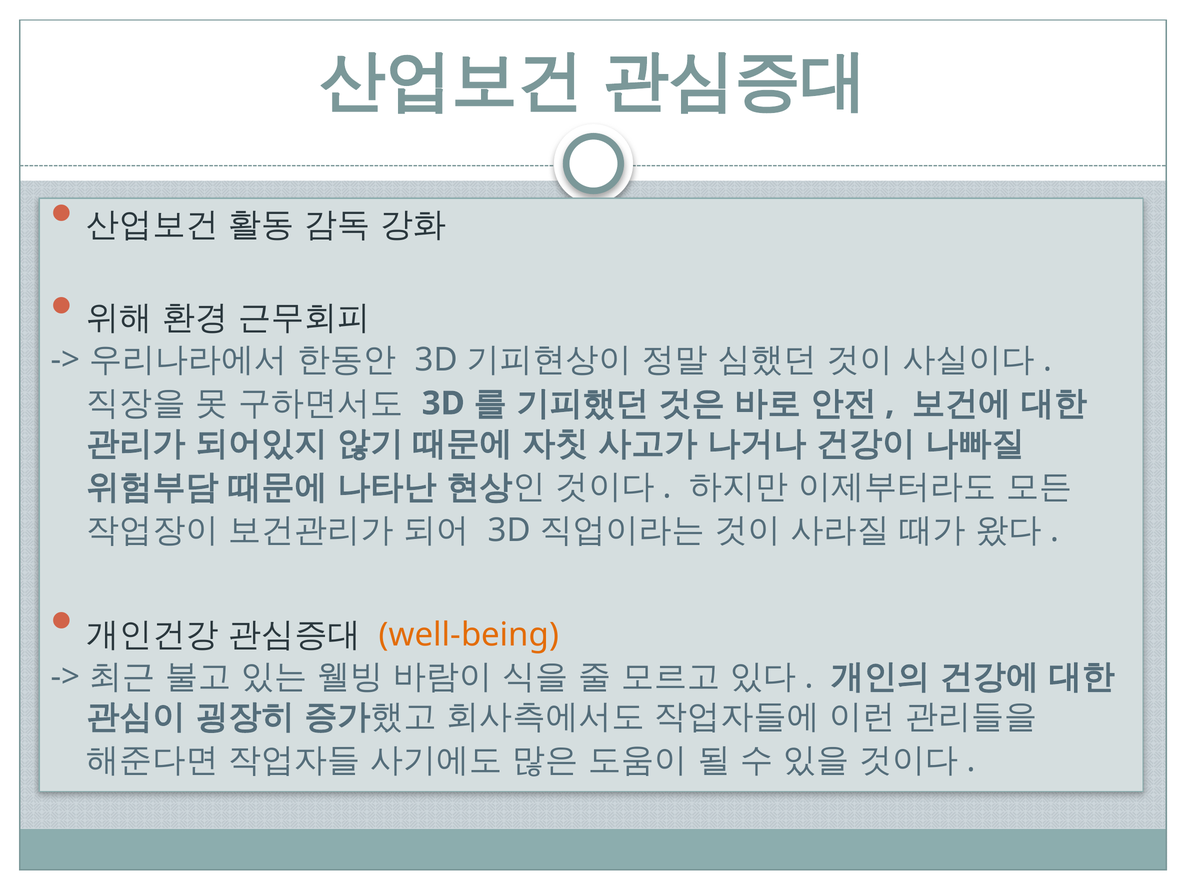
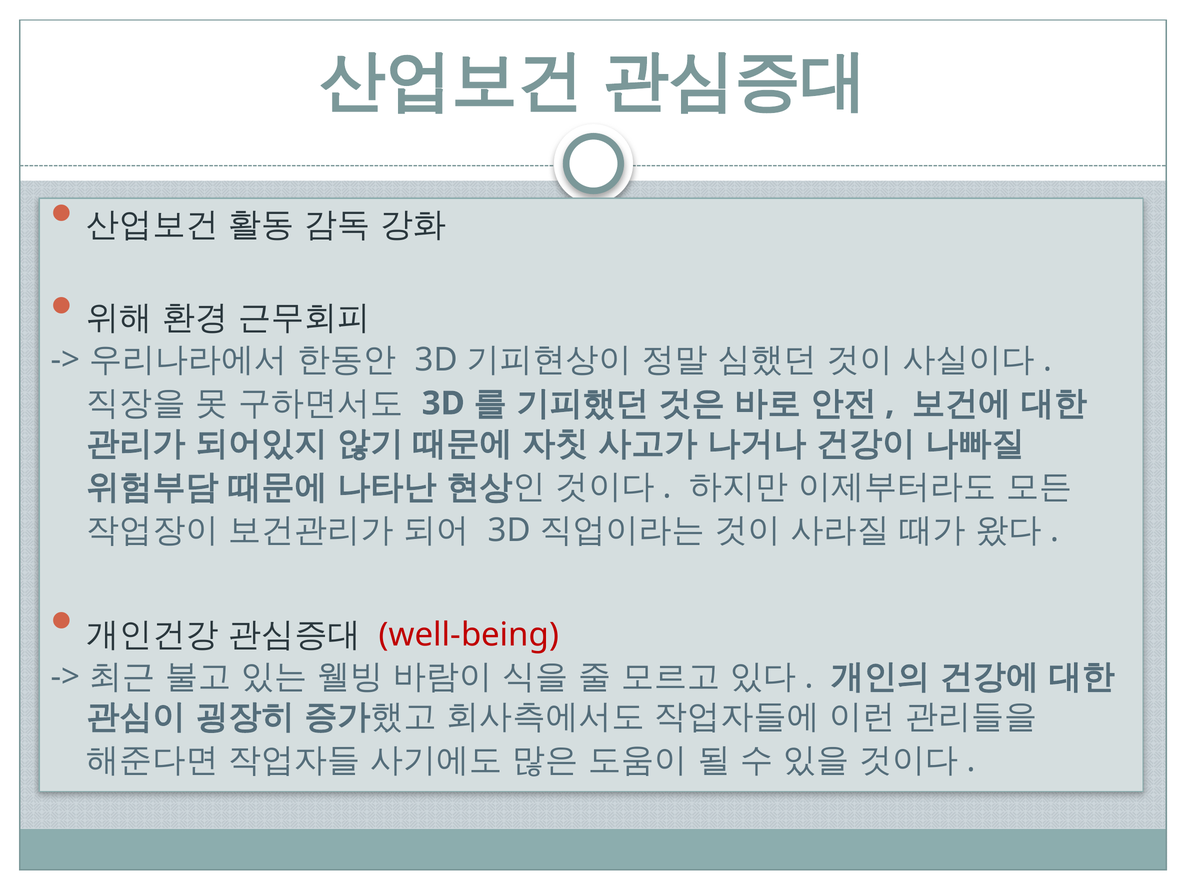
well-being colour: orange -> red
